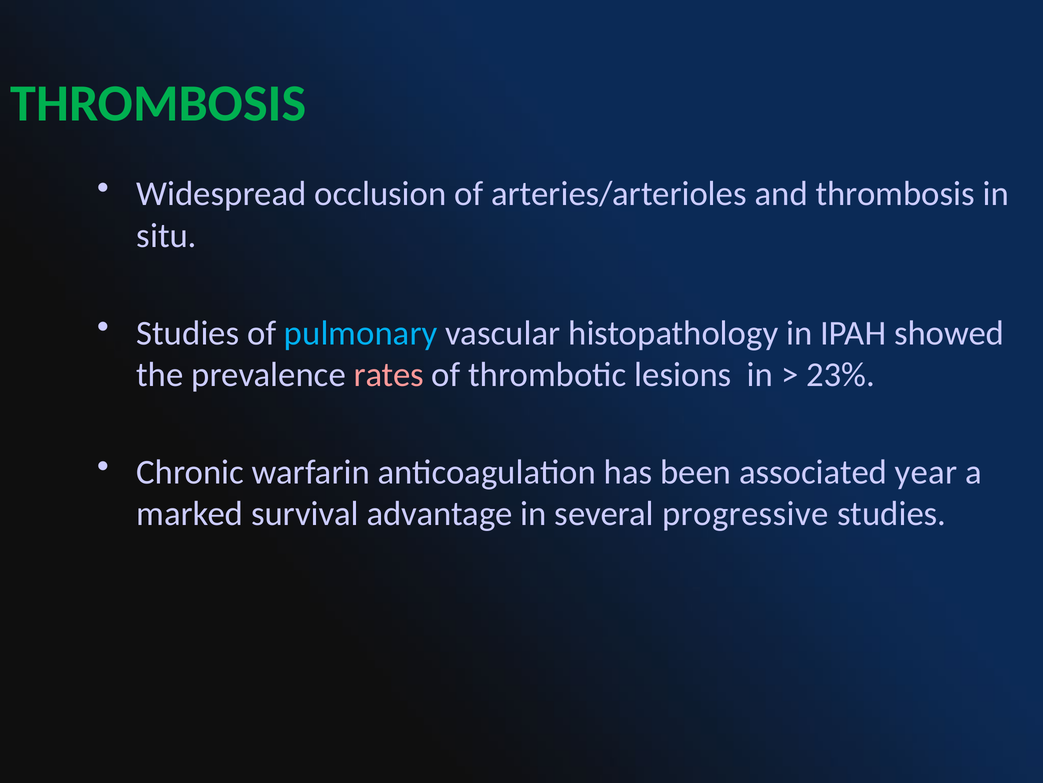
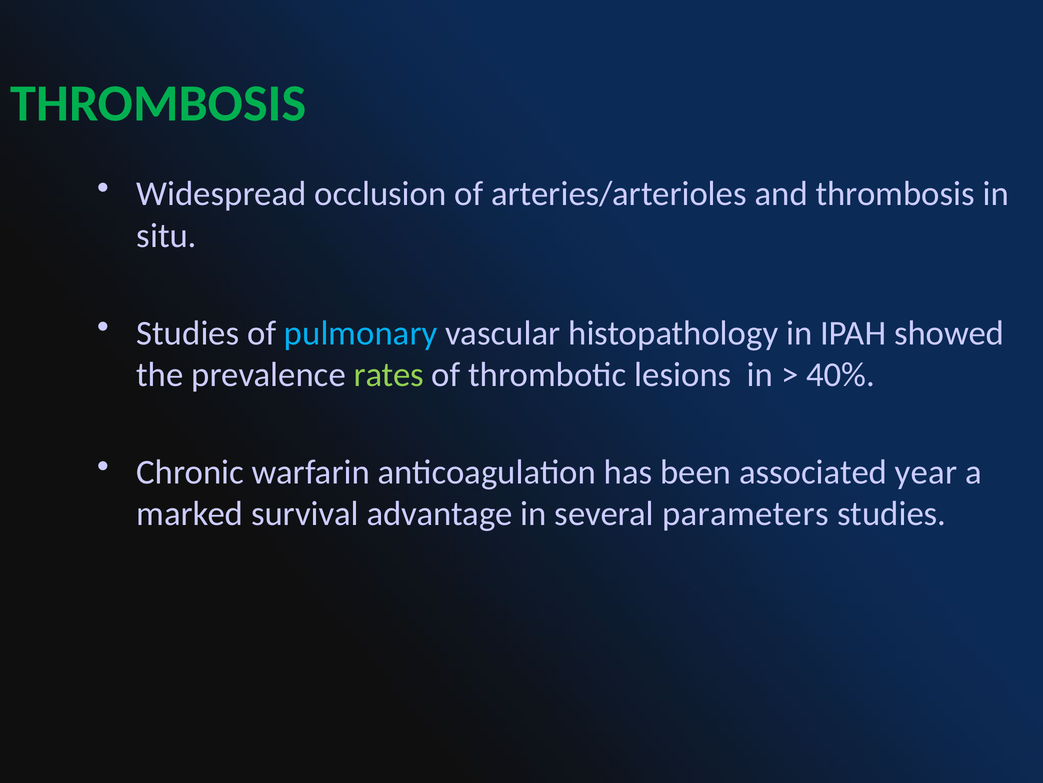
rates colour: pink -> light green
23%: 23% -> 40%
progressive: progressive -> parameters
